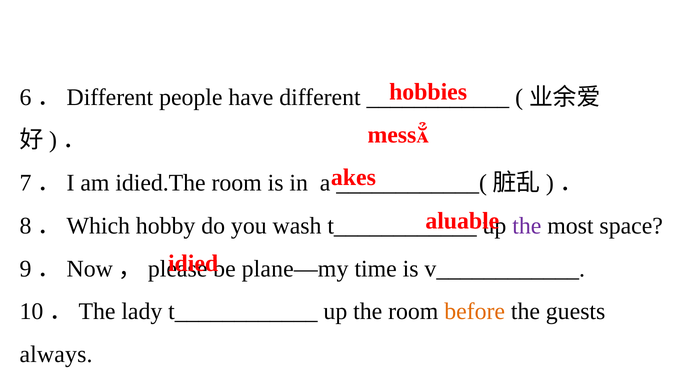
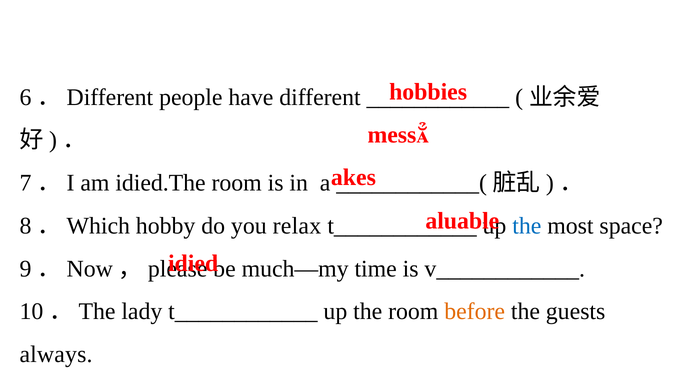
wash: wash -> relax
the at (527, 226) colour: purple -> blue
plane—my: plane—my -> much—my
